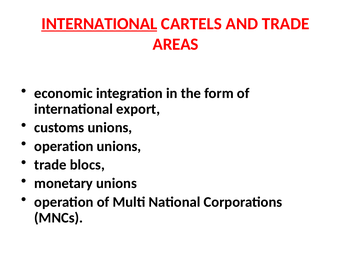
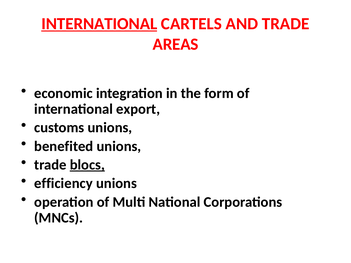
operation at (64, 146): operation -> benefited
blocs underline: none -> present
monetary: monetary -> efficiency
